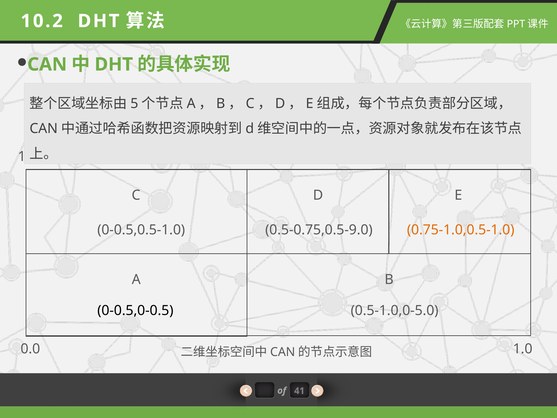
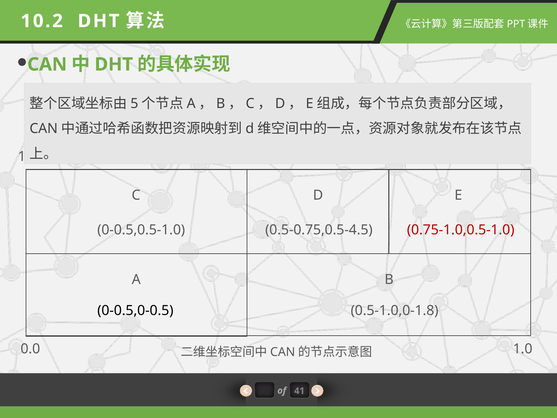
0.5-0.75,0.5-9.0: 0.5-0.75,0.5-9.0 -> 0.5-0.75,0.5-4.5
0.75-1.0,0.5-1.0 colour: orange -> red
0.5-1.0,0-5.0: 0.5-1.0,0-5.0 -> 0.5-1.0,0-1.8
